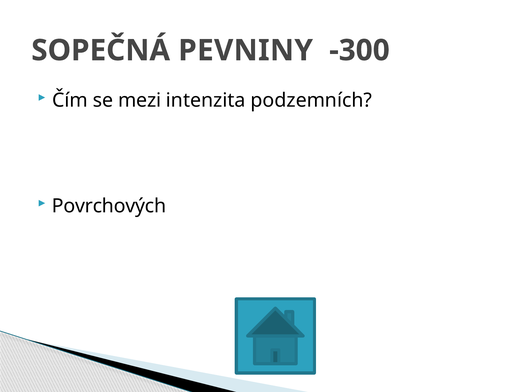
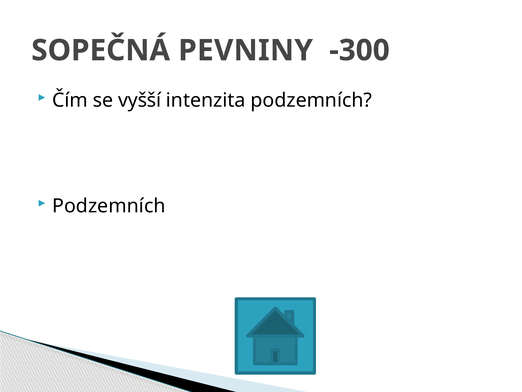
mezi: mezi -> vyšší
Povrchových at (109, 206): Povrchových -> Podzemních
